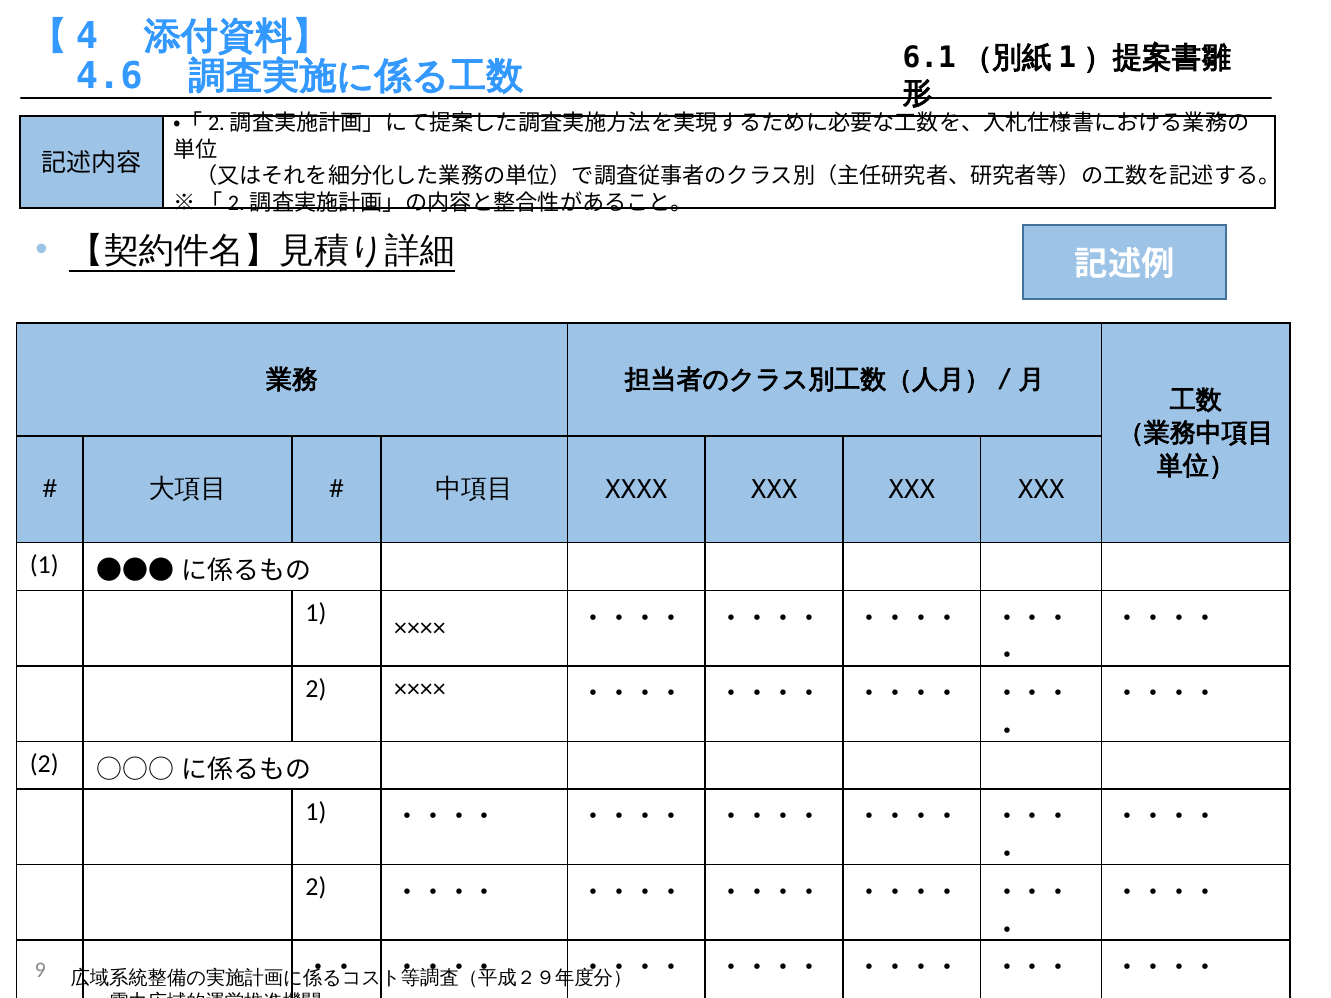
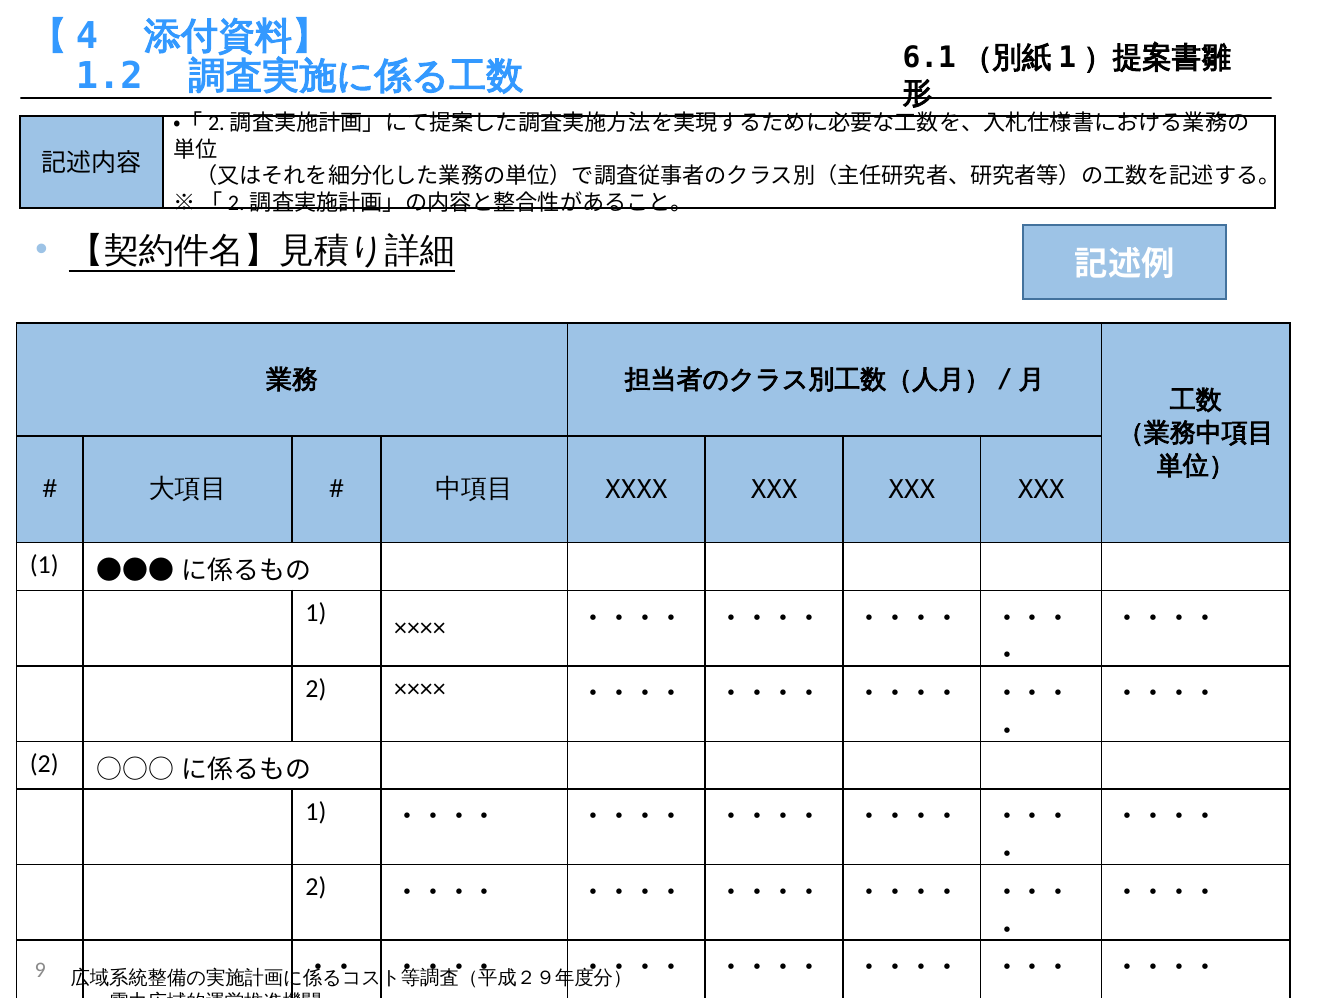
4.6: 4.6 -> 1.2
